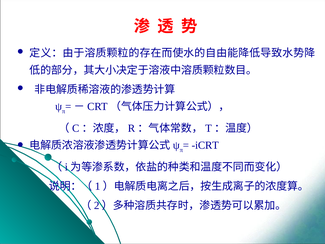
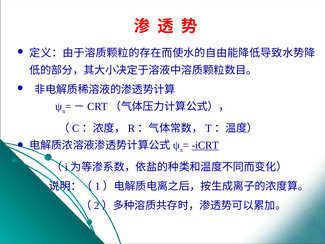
iCRT underline: none -> present
